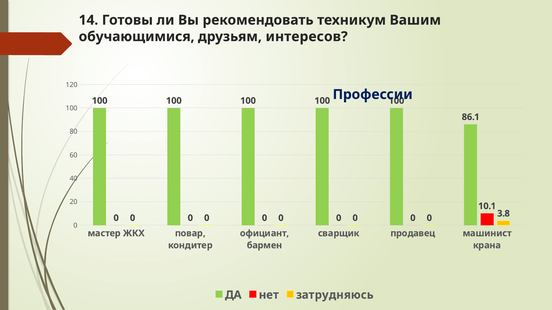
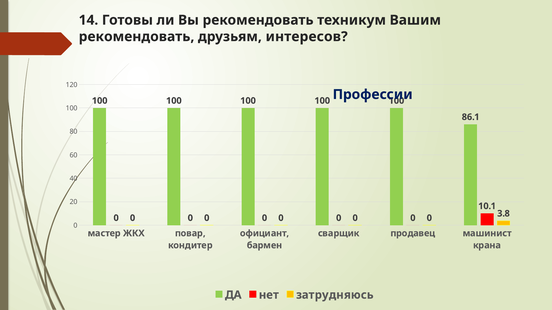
обучающимися at (137, 37): обучающимися -> рекомендовать
